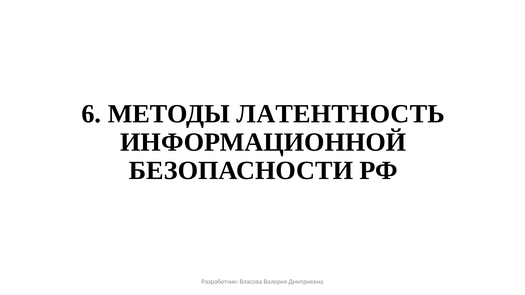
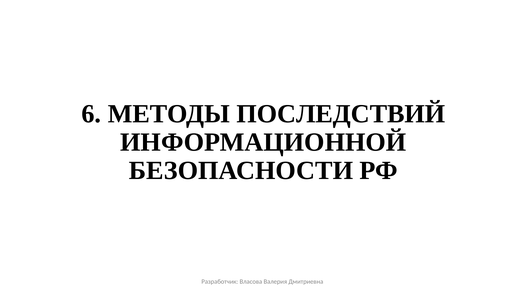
ЛАТЕНТНОСТЬ: ЛАТЕНТНОСТЬ -> ПОСЛЕДСТВИЙ
